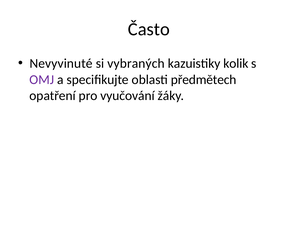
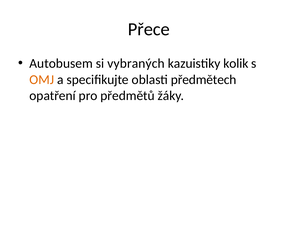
Často: Často -> Přece
Nevyvinuté: Nevyvinuté -> Autobusem
OMJ colour: purple -> orange
vyučování: vyučování -> předmětů
